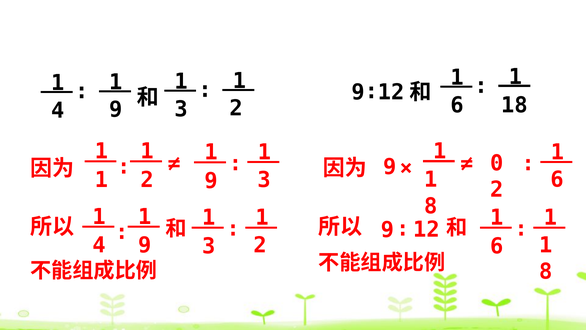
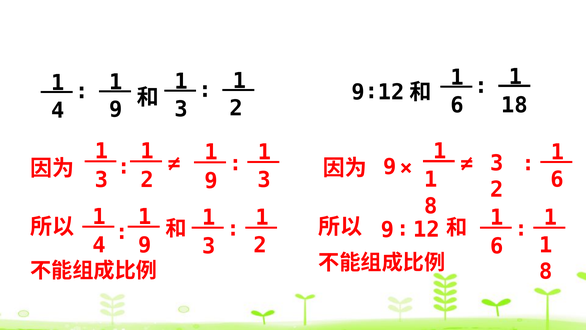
0 at (497, 163): 0 -> 3
1 at (102, 180): 1 -> 3
